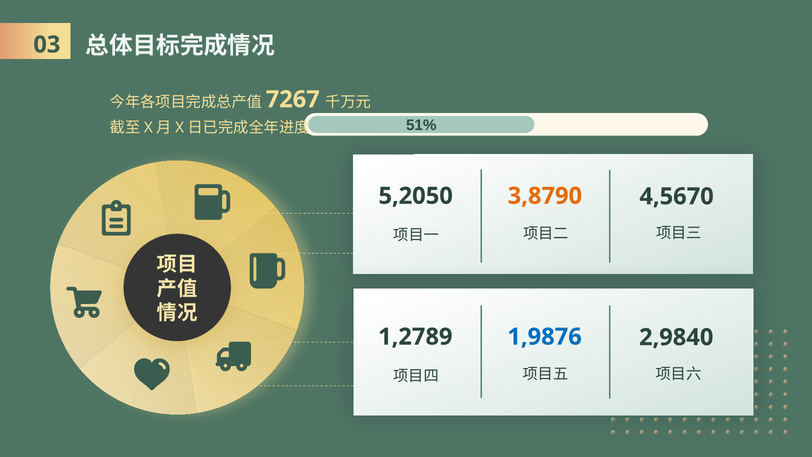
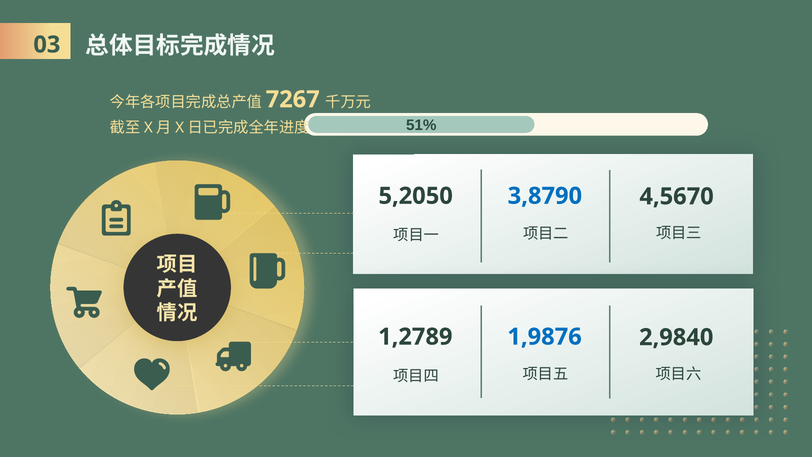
3,8790 colour: orange -> blue
